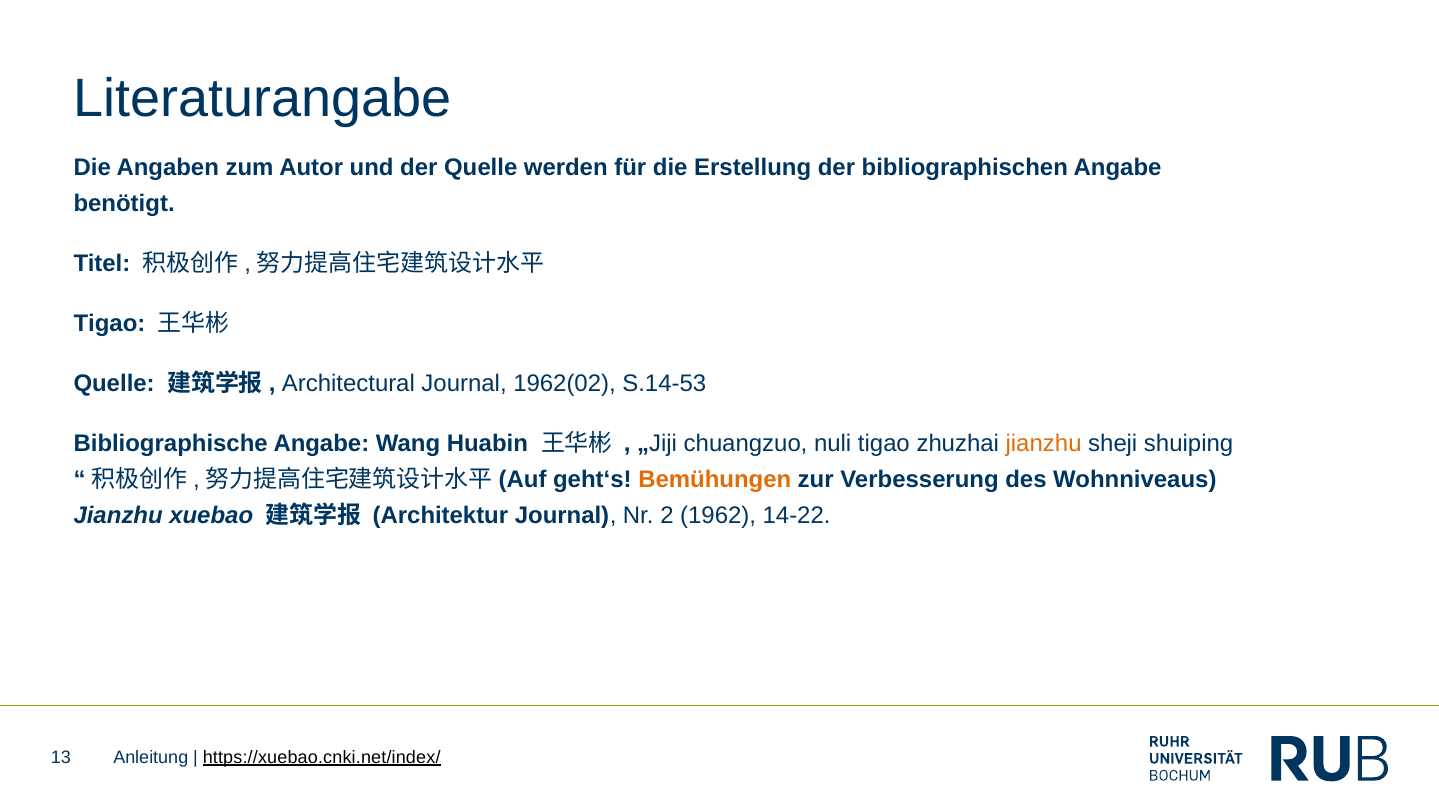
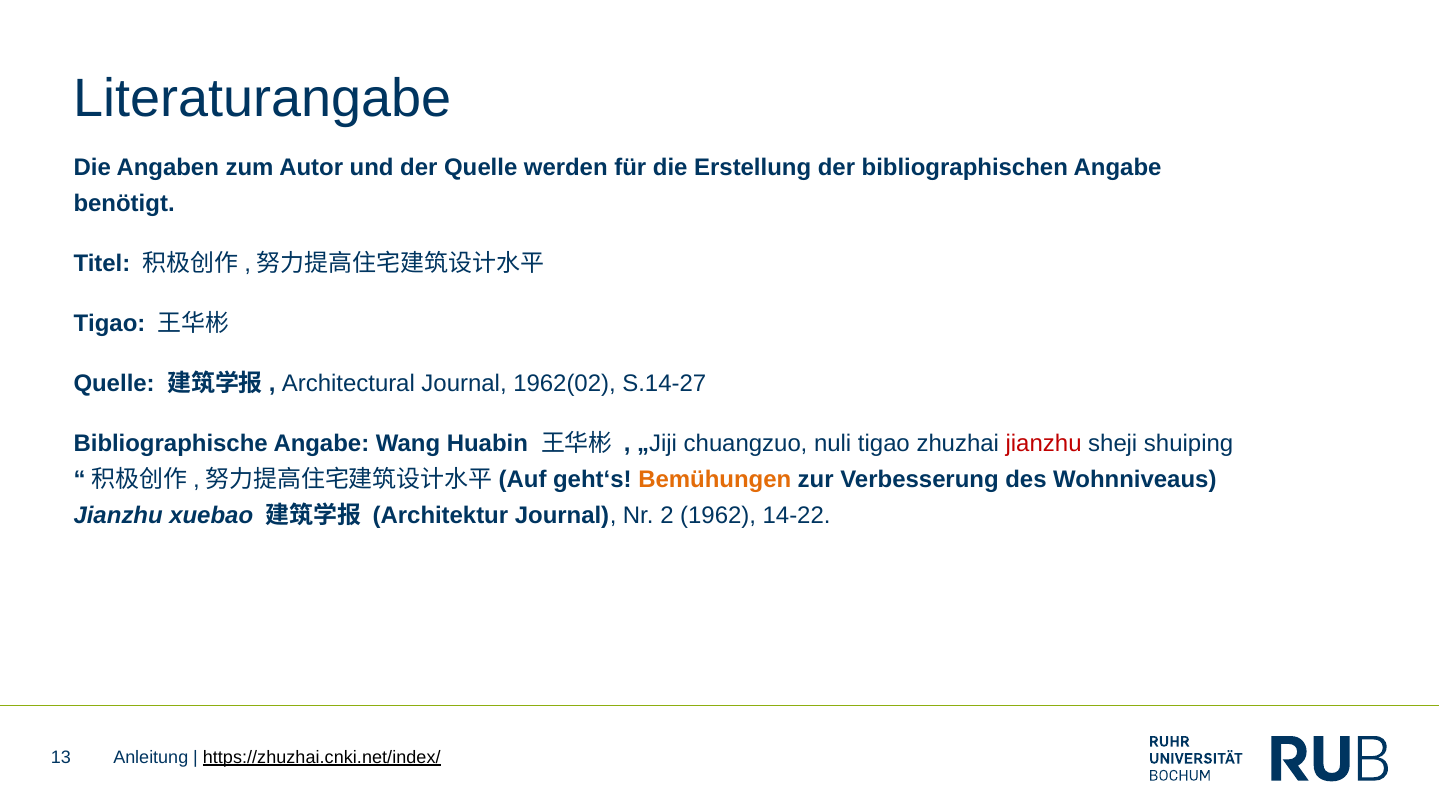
S.14-53: S.14-53 -> S.14-27
jianzhu at (1044, 443) colour: orange -> red
https://xuebao.cnki.net/index/: https://xuebao.cnki.net/index/ -> https://zhuzhai.cnki.net/index/
